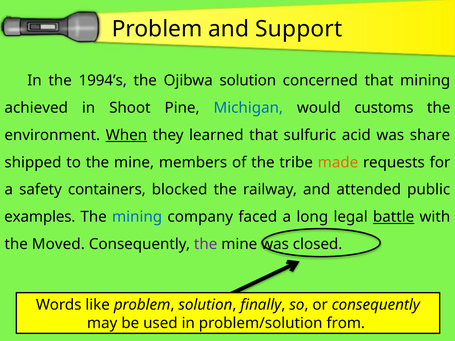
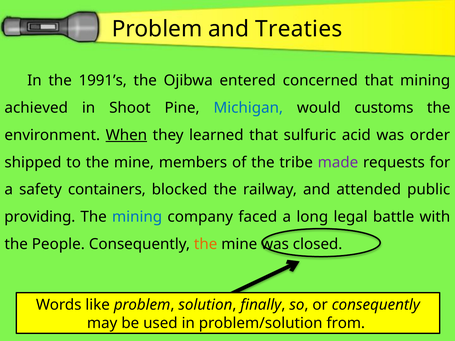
Support: Support -> Treaties
1994’s: 1994’s -> 1991’s
Ojibwa solution: solution -> entered
share: share -> order
made colour: orange -> purple
examples: examples -> providing
battle underline: present -> none
Moved: Moved -> People
the at (206, 244) colour: purple -> orange
